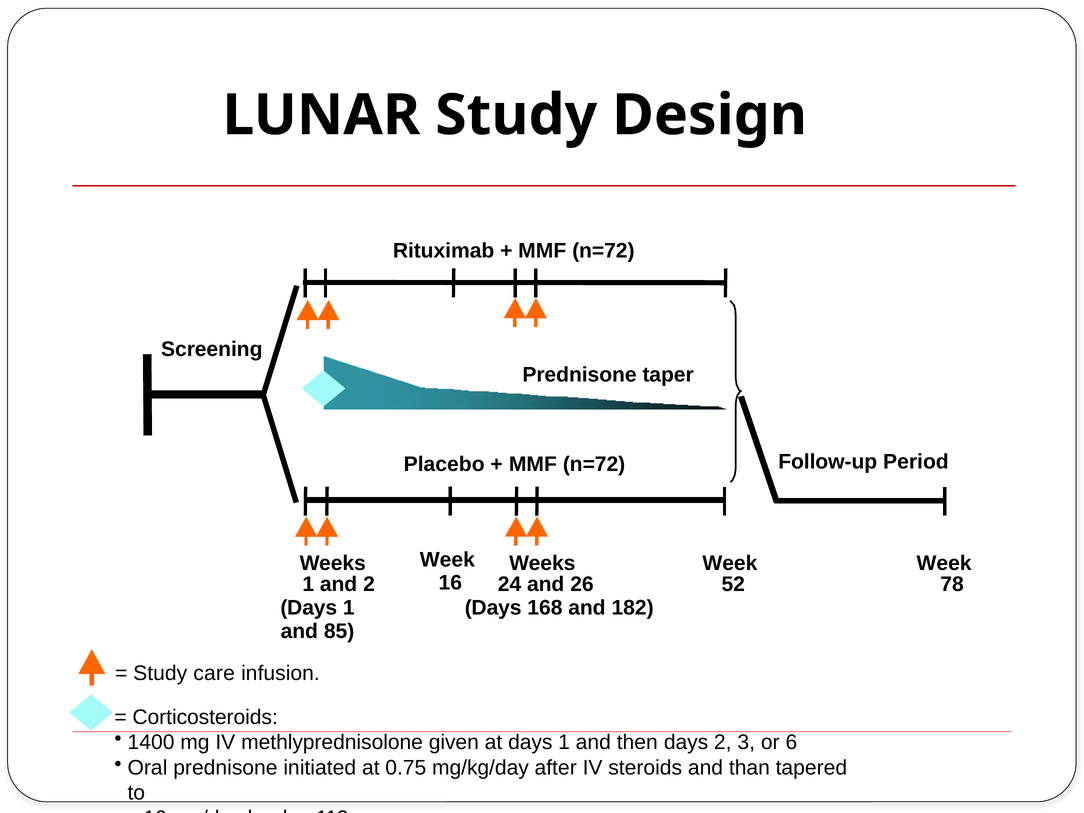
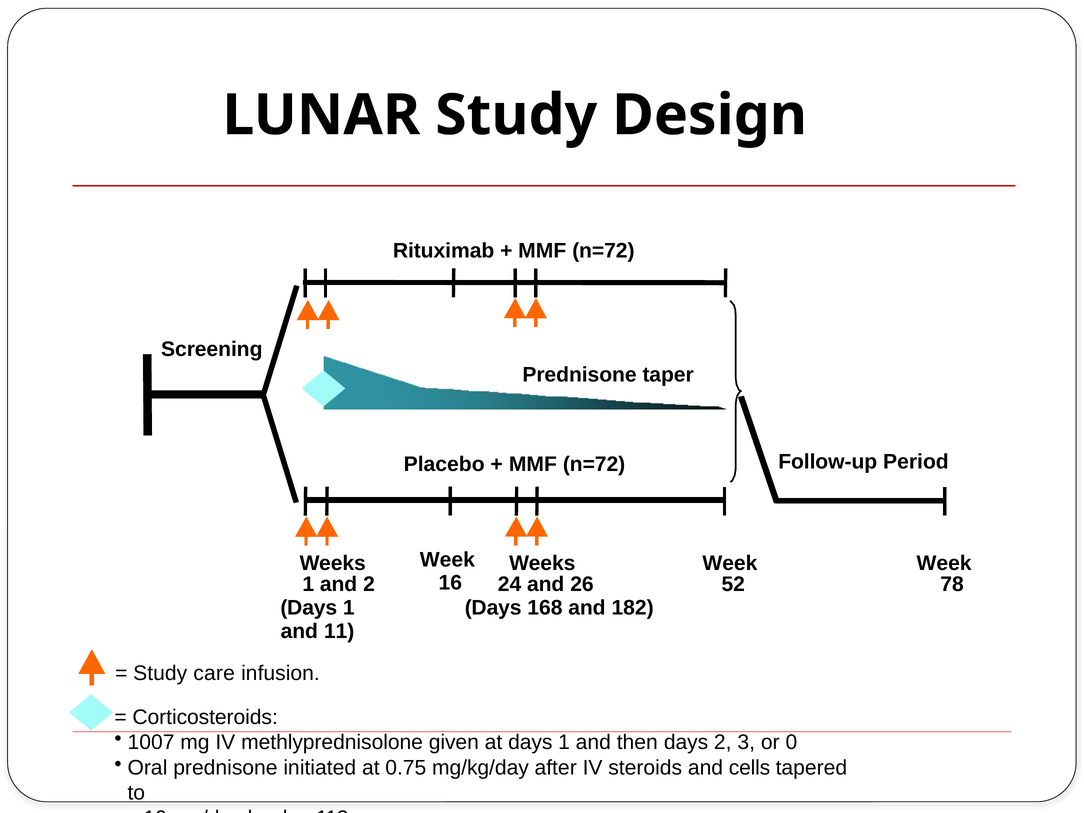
85: 85 -> 11
1400: 1400 -> 1007
6: 6 -> 0
than: than -> cells
